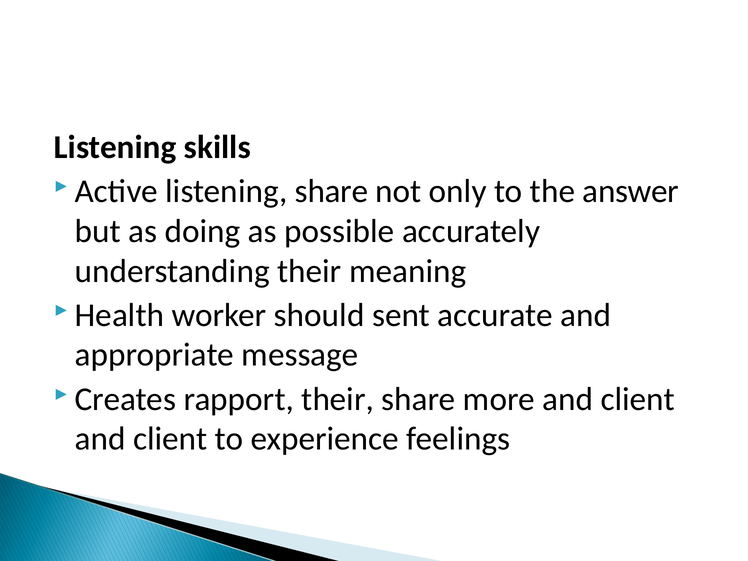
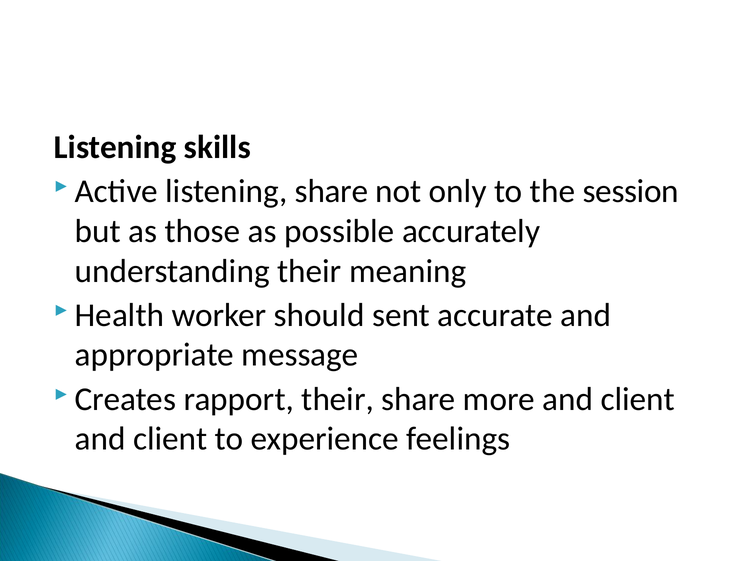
answer: answer -> session
doing: doing -> those
